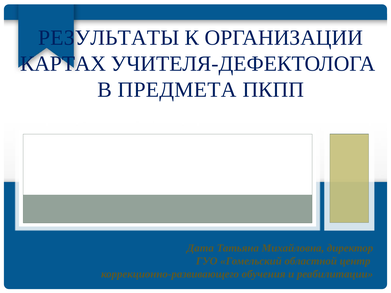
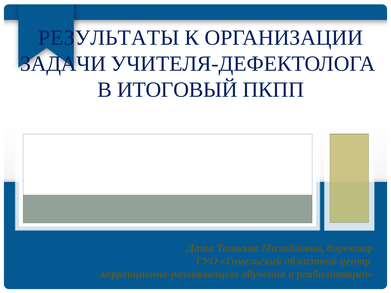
КАРТАХ: КАРТАХ -> ЗАДАЧИ
ПРЕДМЕТА: ПРЕДМЕТА -> ИТОГОВЫЙ
